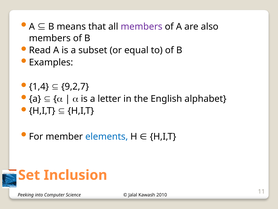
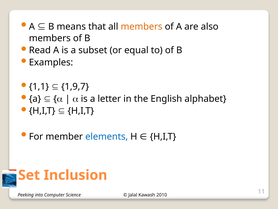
members at (142, 27) colour: purple -> orange
1,4: 1,4 -> 1,1
9,2,7: 9,2,7 -> 1,9,7
